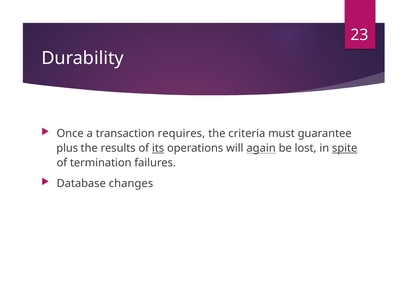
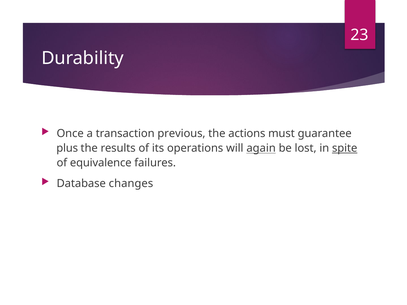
requires: requires -> previous
criteria: criteria -> actions
its underline: present -> none
termination: termination -> equivalence
